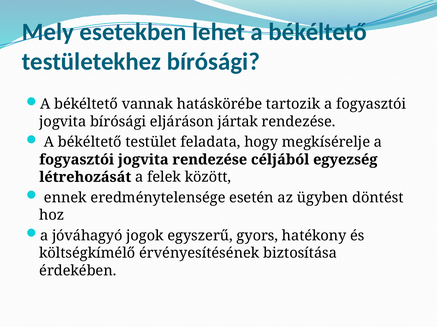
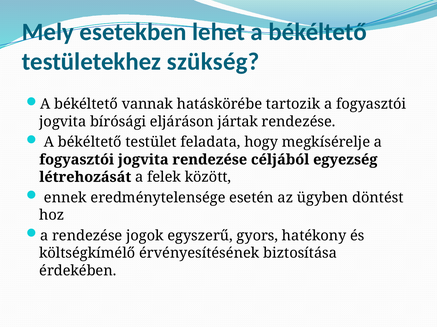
testületekhez bírósági: bírósági -> szükség
a jóváhagyó: jóváhagyó -> rendezése
